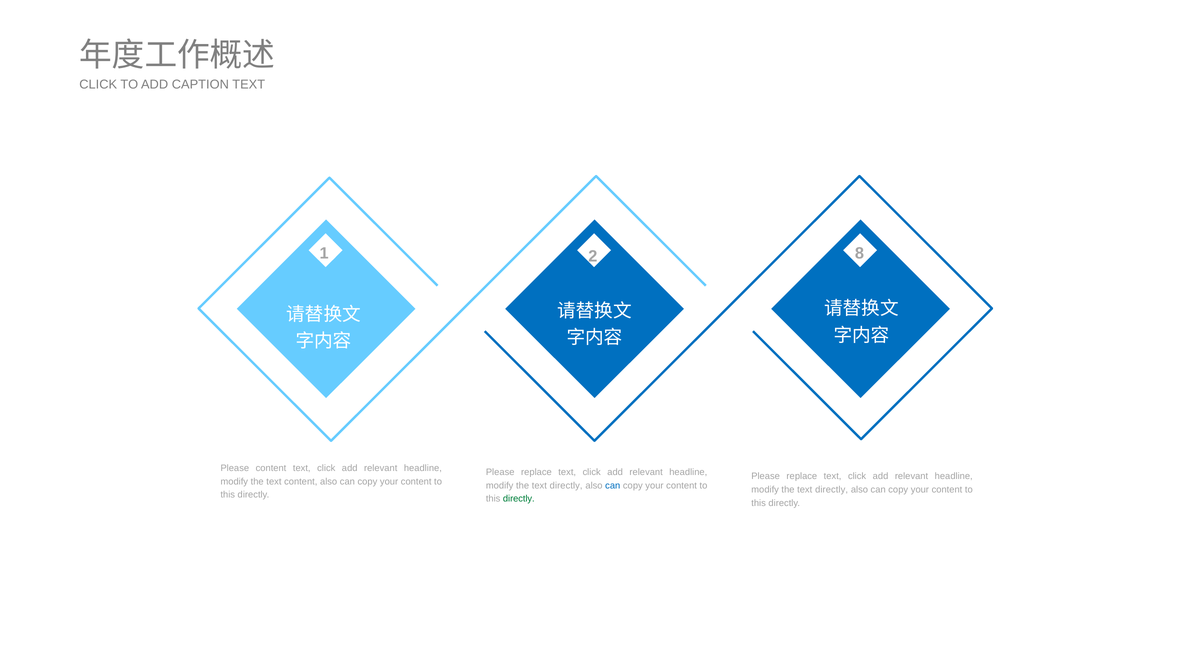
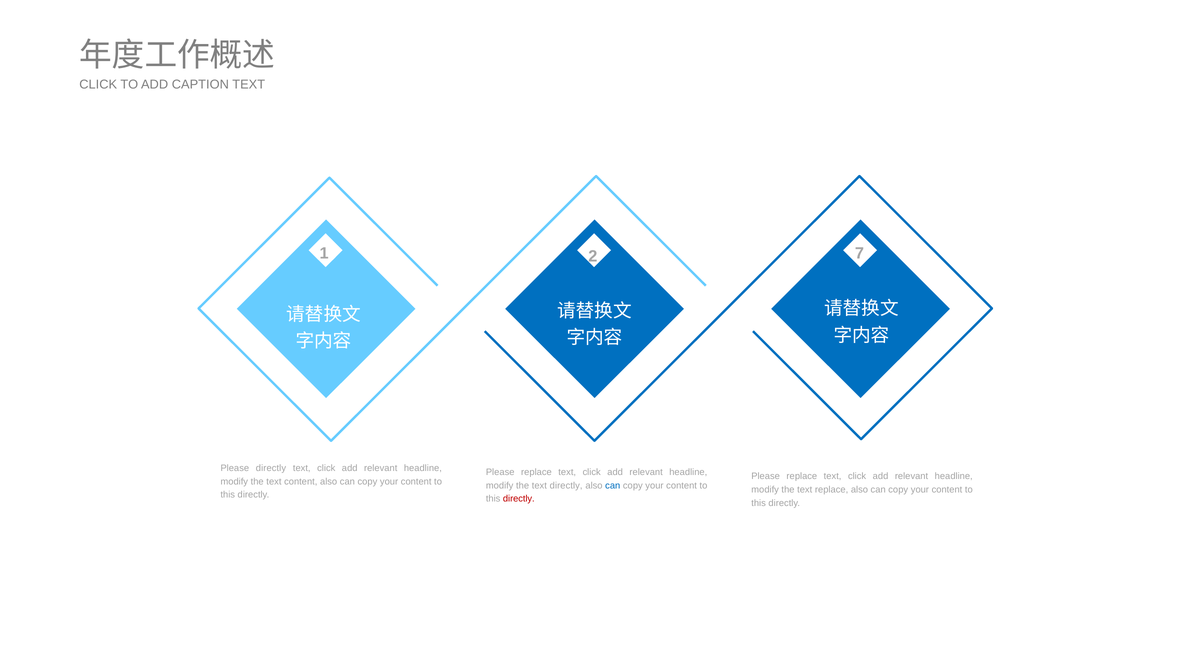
8: 8 -> 7
Please content: content -> directly
directly at (832, 490): directly -> replace
directly at (519, 499) colour: green -> red
